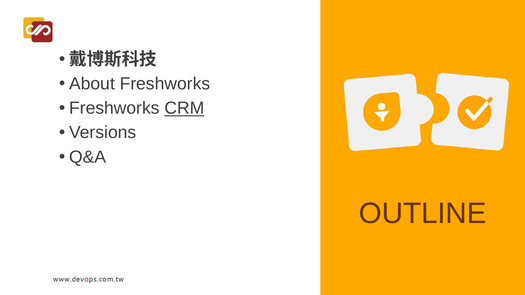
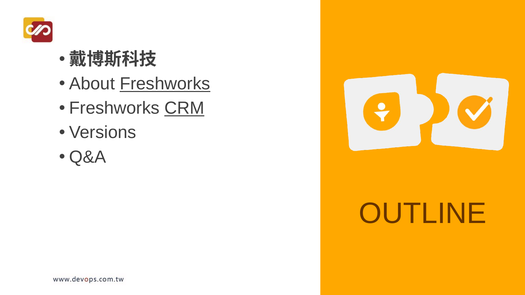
Freshworks at (165, 84) underline: none -> present
